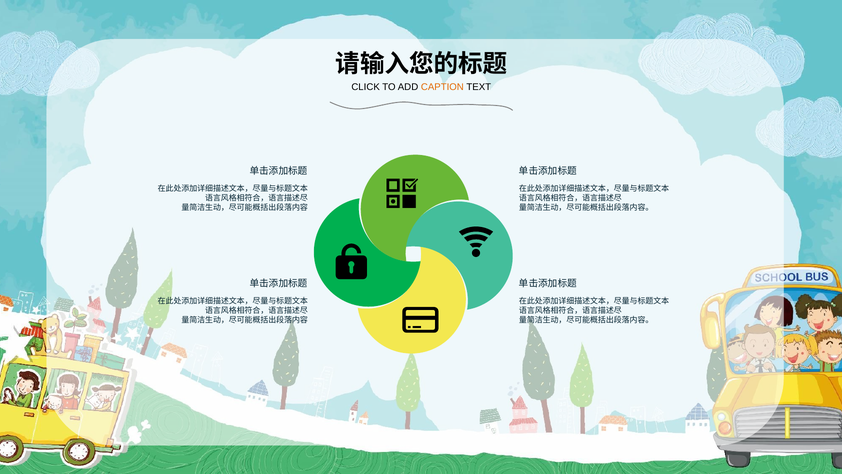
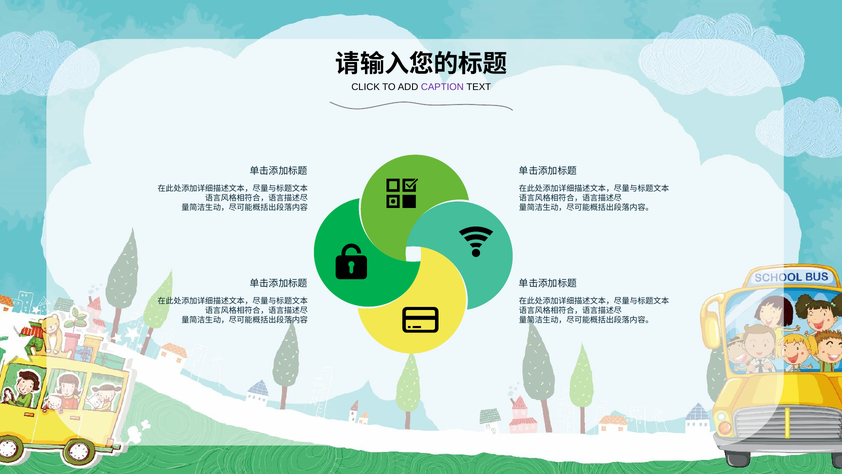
CAPTION colour: orange -> purple
